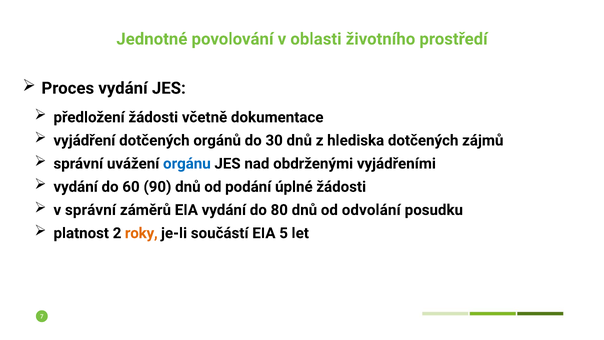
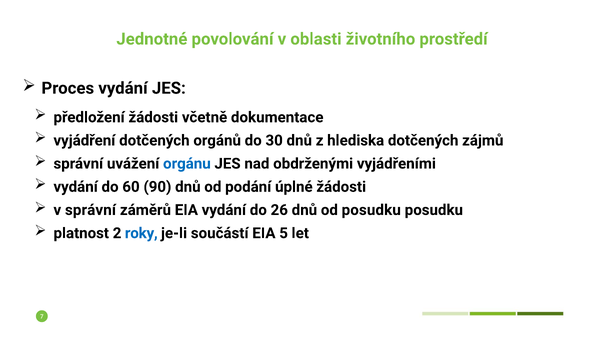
80: 80 -> 26
od odvolání: odvolání -> posudku
roky colour: orange -> blue
